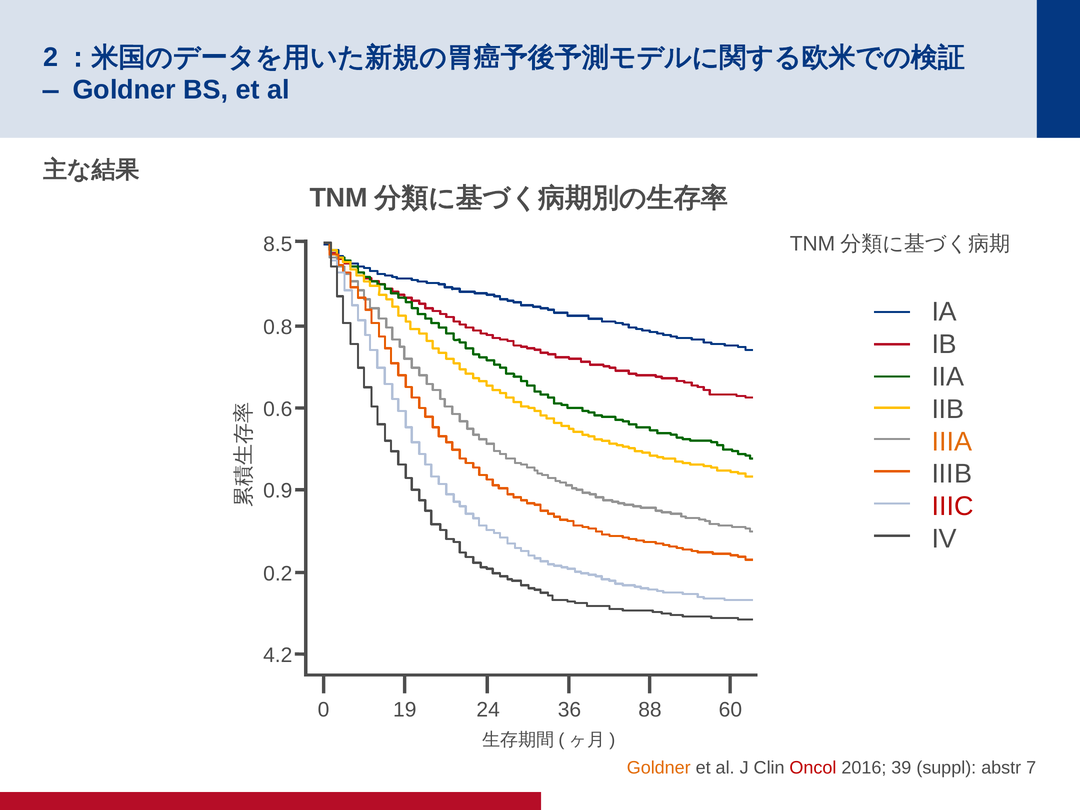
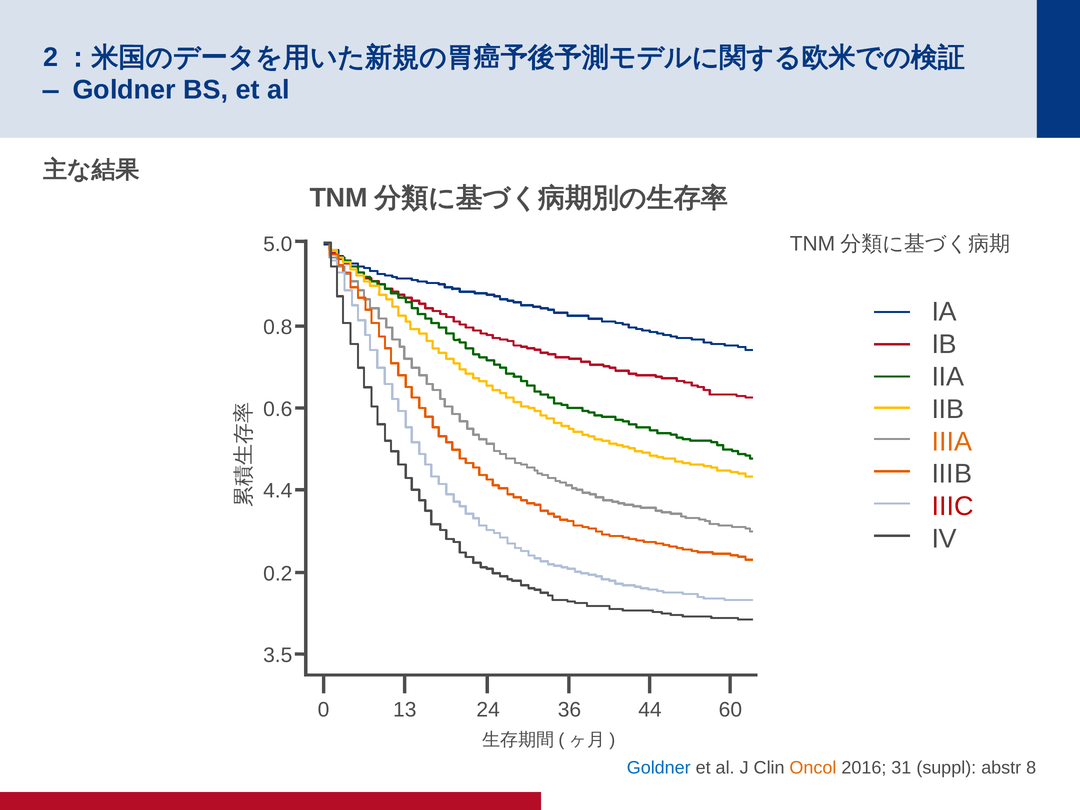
8.5: 8.5 -> 5.0
0.9: 0.9 -> 4.4
4.2: 4.2 -> 3.5
19: 19 -> 13
88: 88 -> 44
Goldner at (659, 768) colour: orange -> blue
Oncol colour: red -> orange
39: 39 -> 31
7: 7 -> 8
